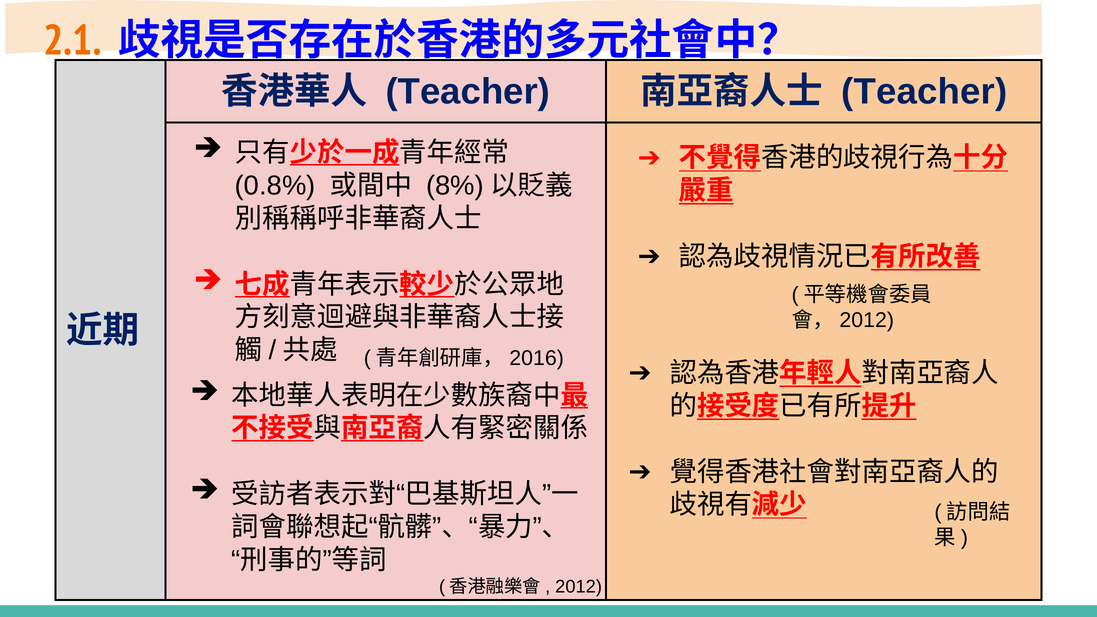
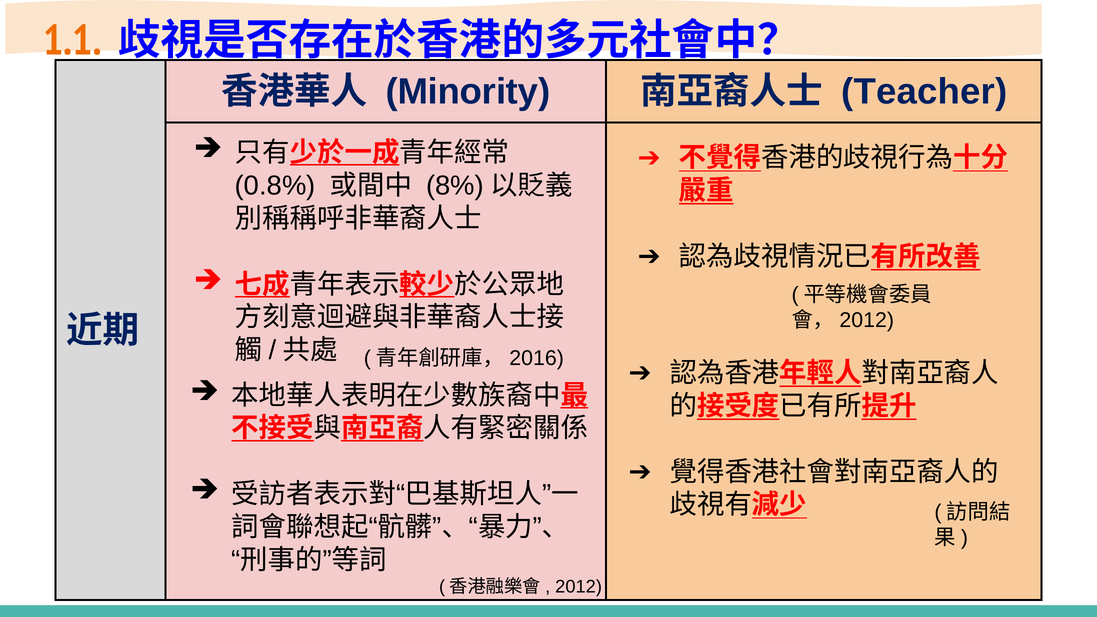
2.1: 2.1 -> 1.1
Teacher at (468, 92): Teacher -> Minority
